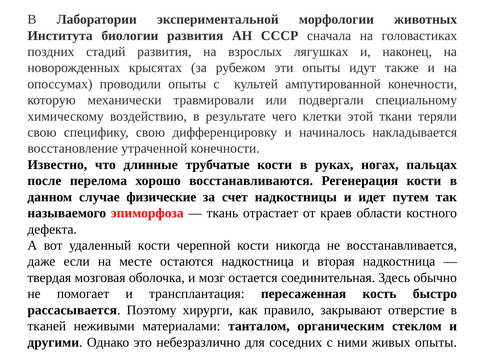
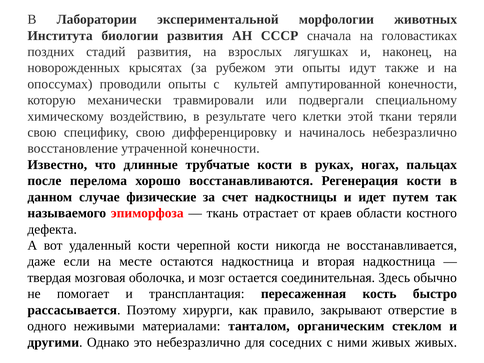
начиналось накладывается: накладывается -> небезразлично
тканей: тканей -> одного
живых опыты: опыты -> живых
